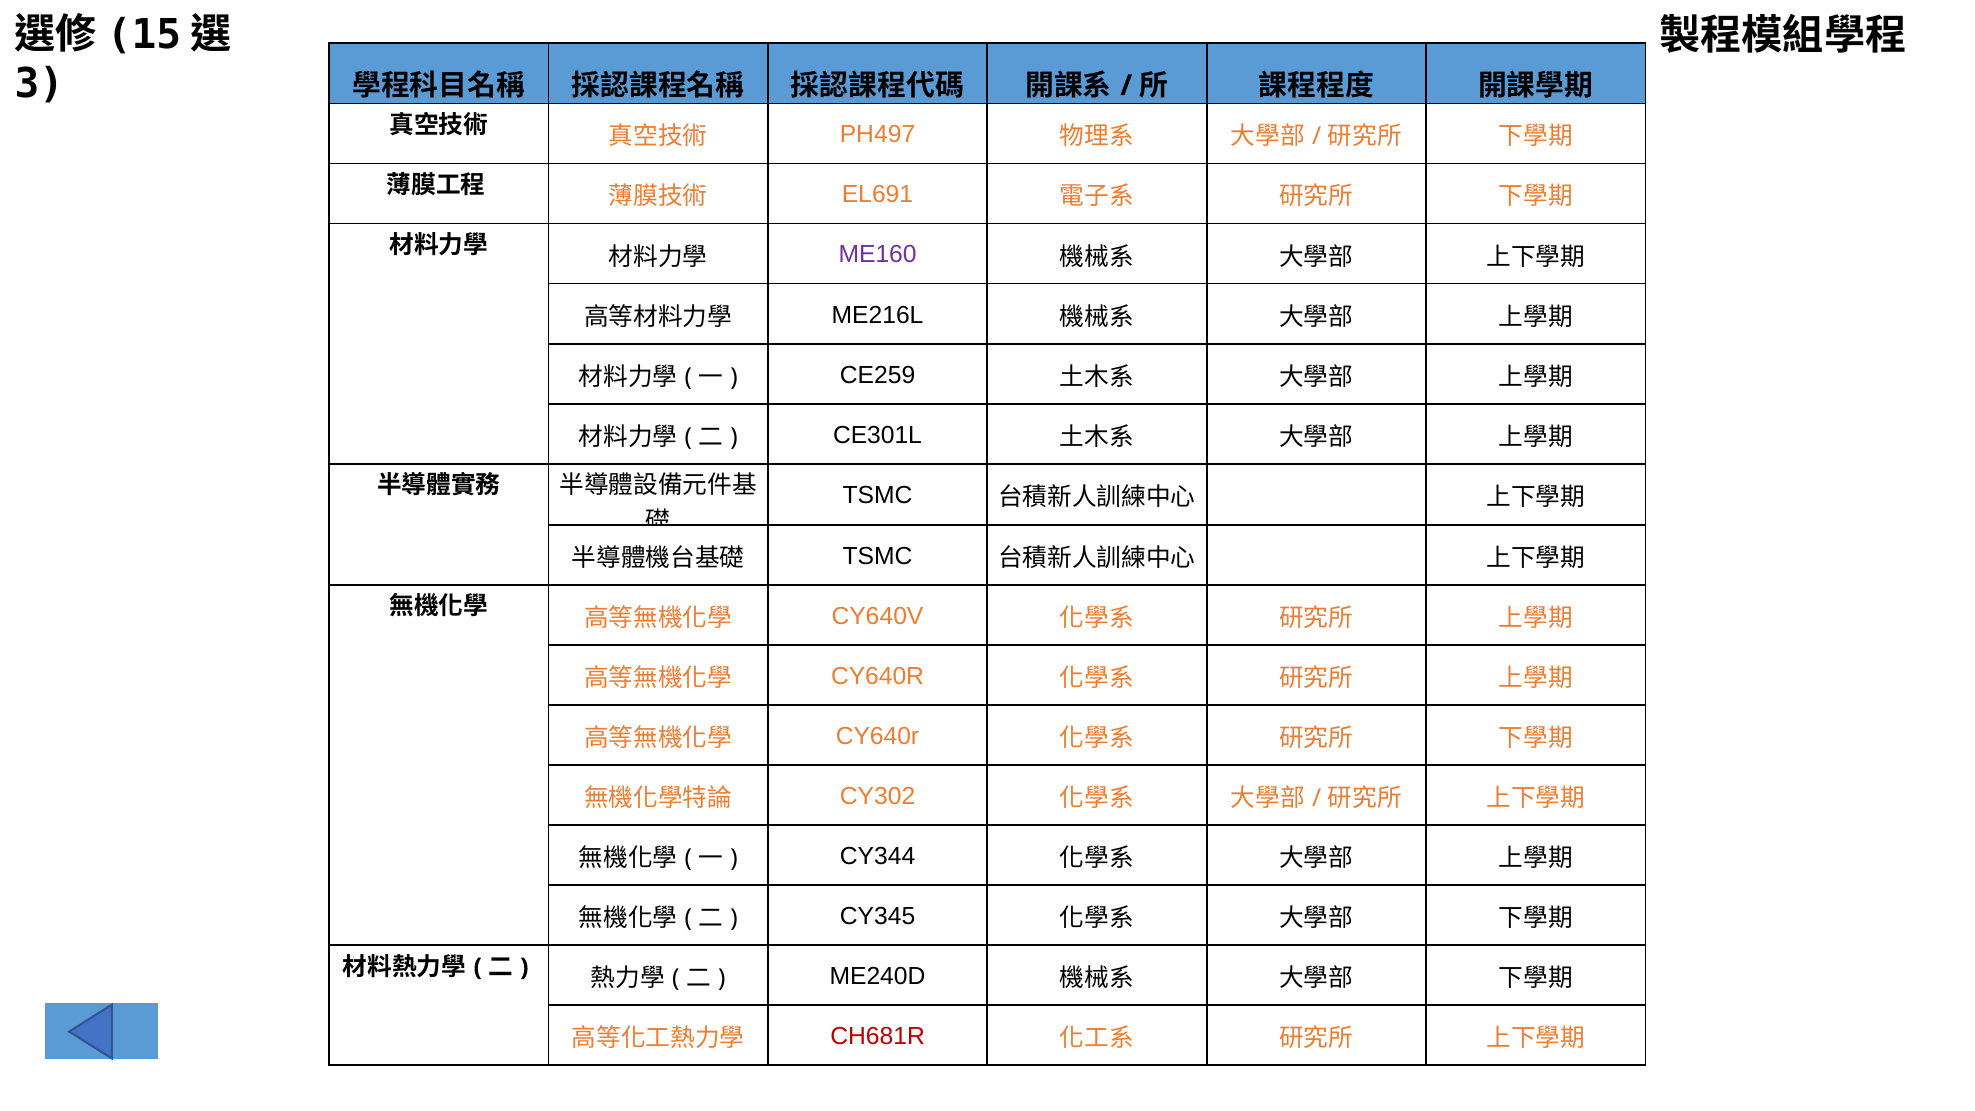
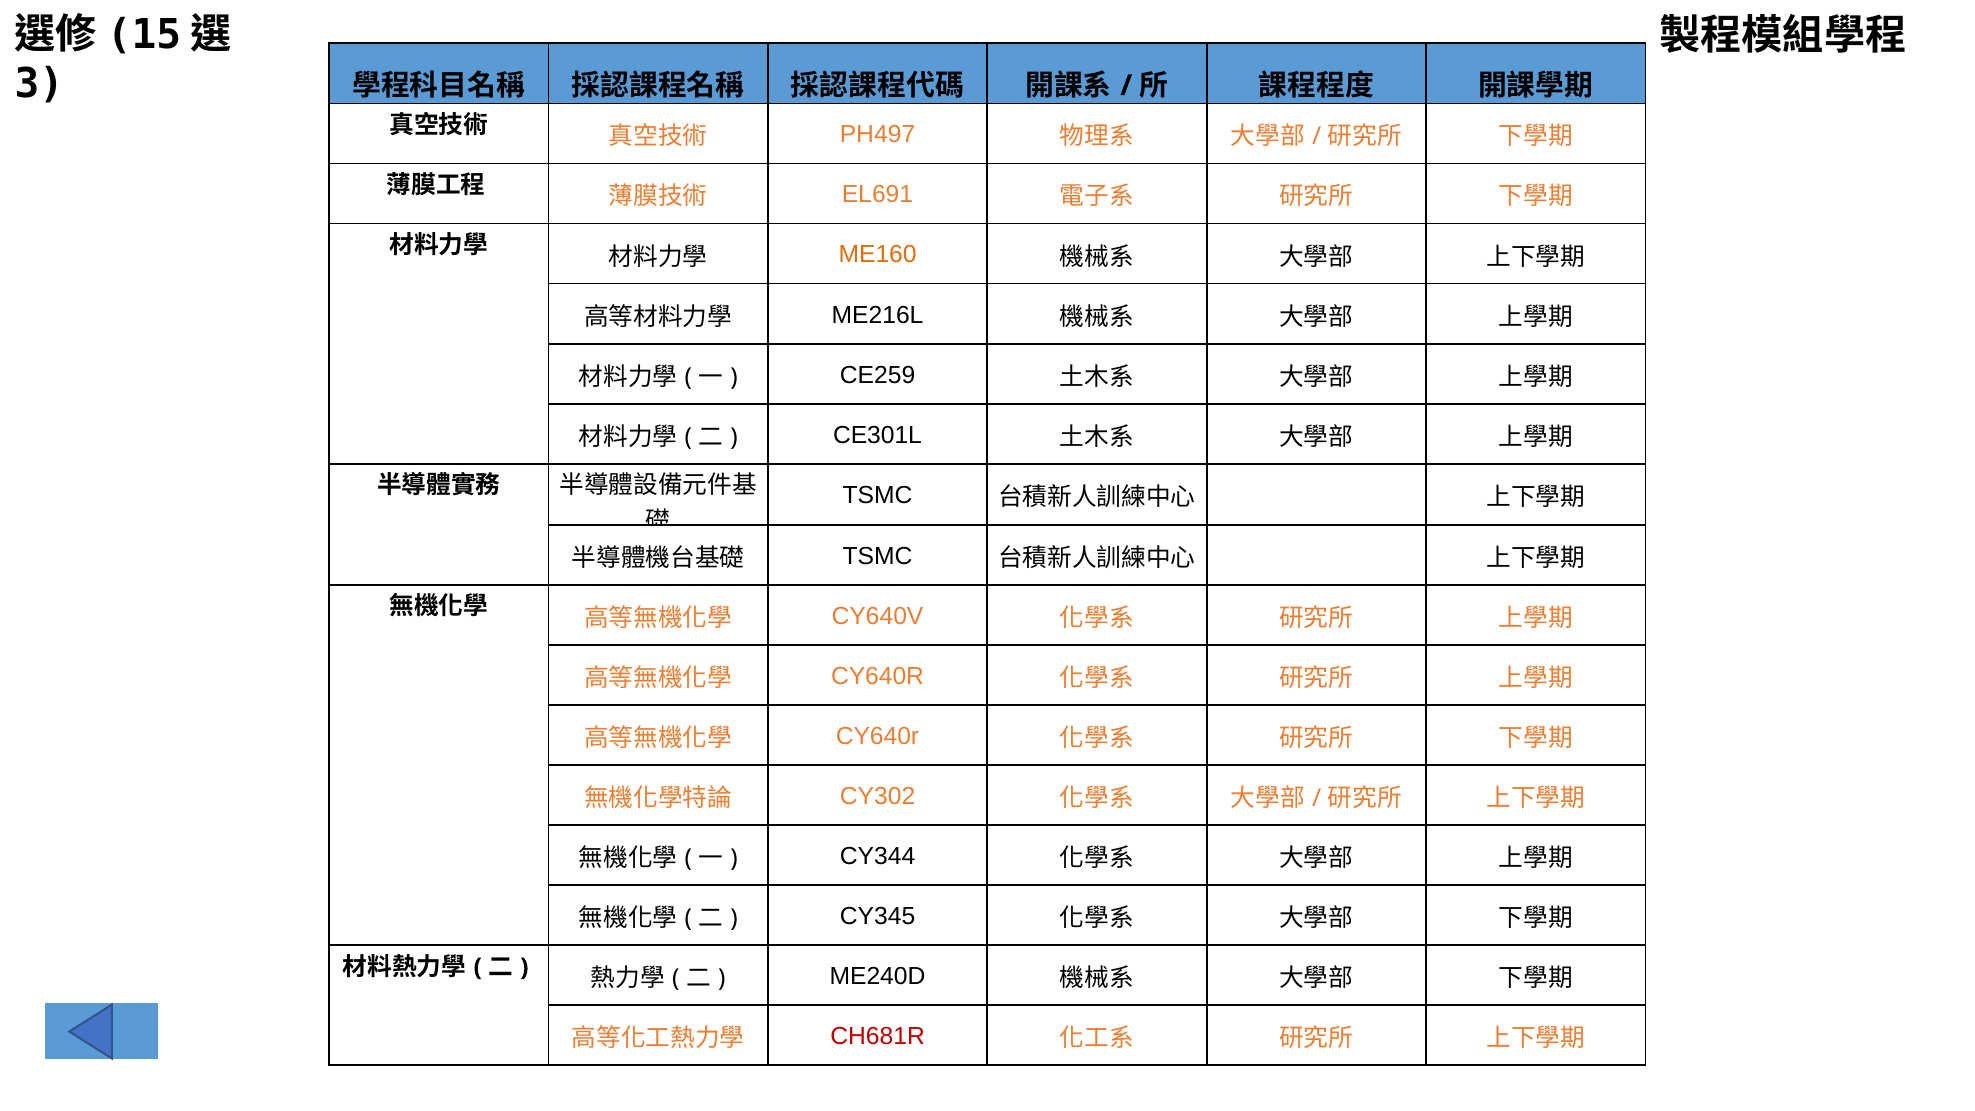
ME160 colour: purple -> orange
